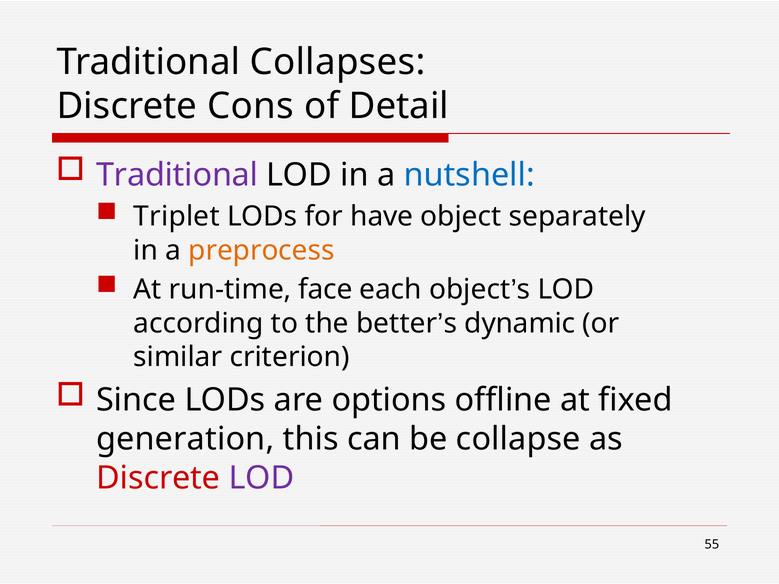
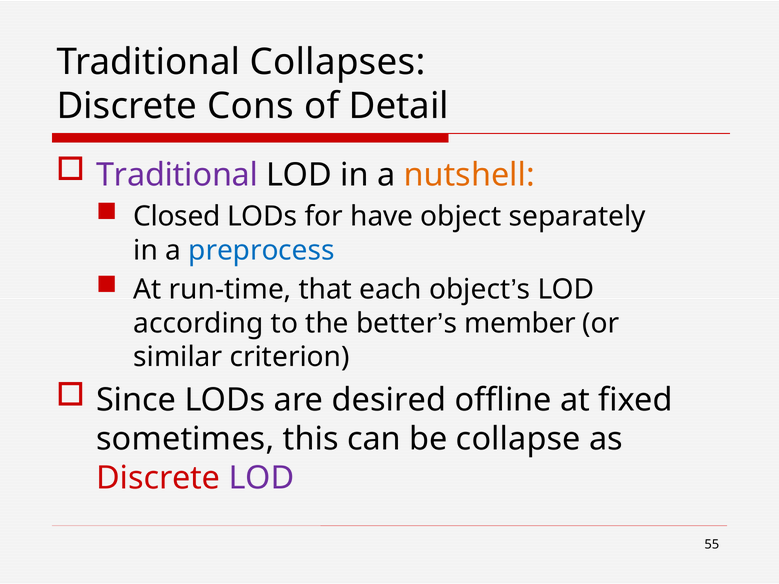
nutshell colour: blue -> orange
Triplet: Triplet -> Closed
preprocess colour: orange -> blue
face: face -> that
dynamic: dynamic -> member
options: options -> desired
generation: generation -> sometimes
